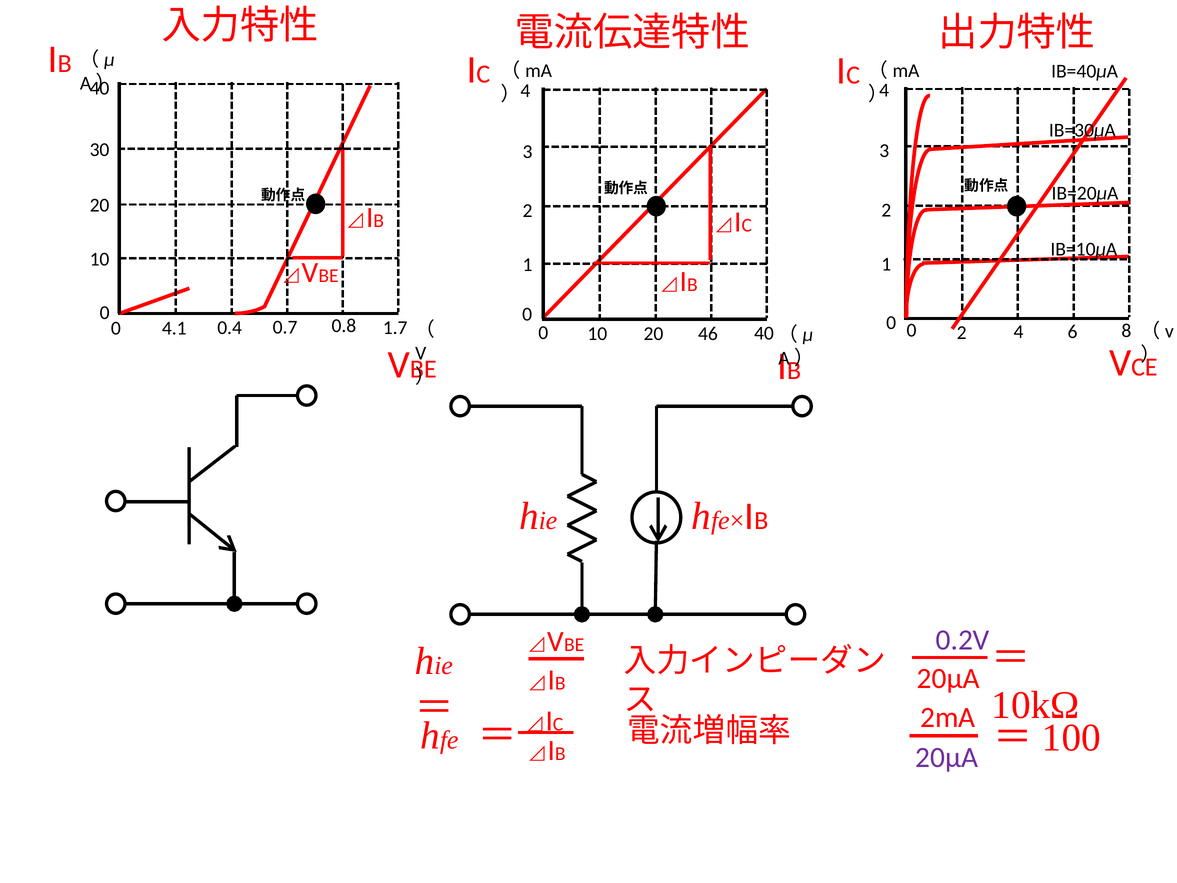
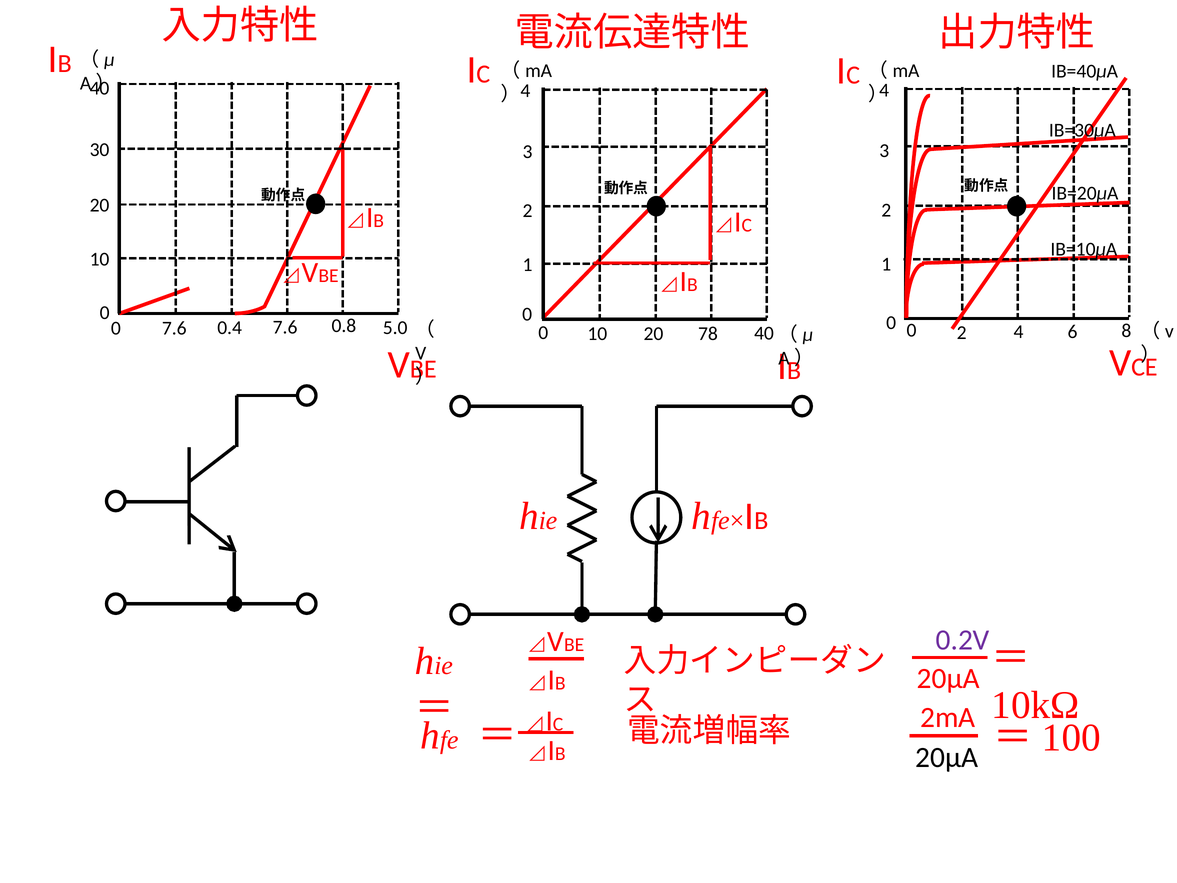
0.4 0.7: 0.7 -> 7.6
1.7: 1.7 -> 5.0
4.1 at (174, 328): 4.1 -> 7.6
46: 46 -> 78
20μA at (947, 758) colour: purple -> black
